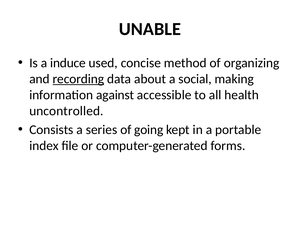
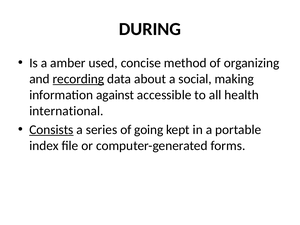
UNABLE: UNABLE -> DURING
induce: induce -> amber
uncontrolled: uncontrolled -> international
Consists underline: none -> present
